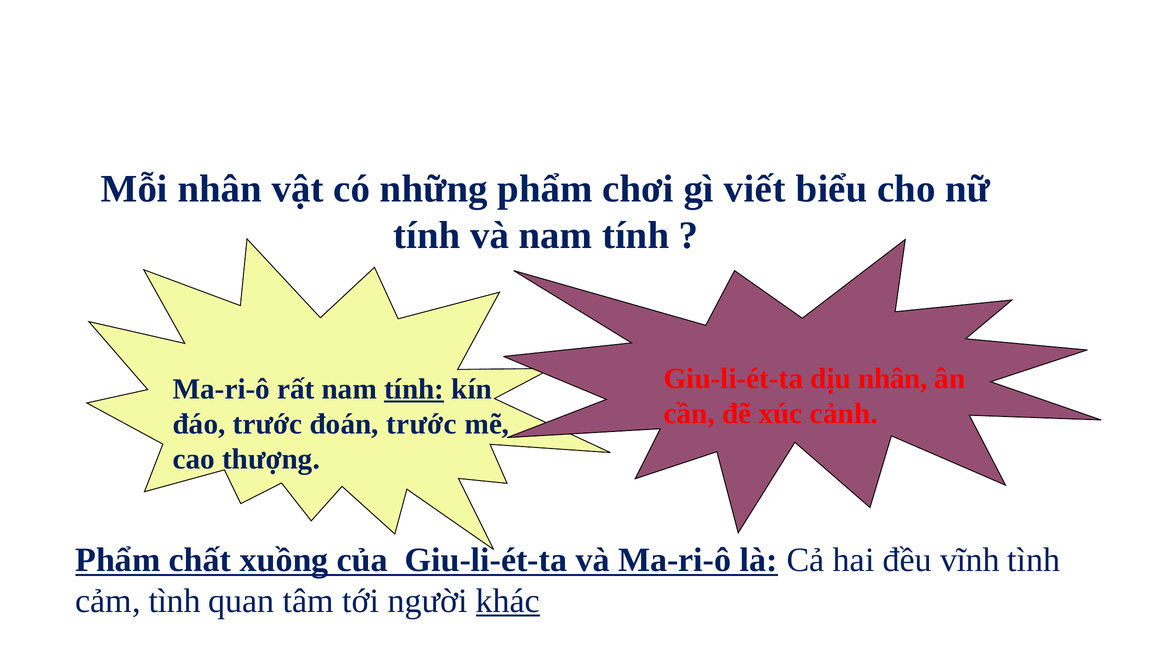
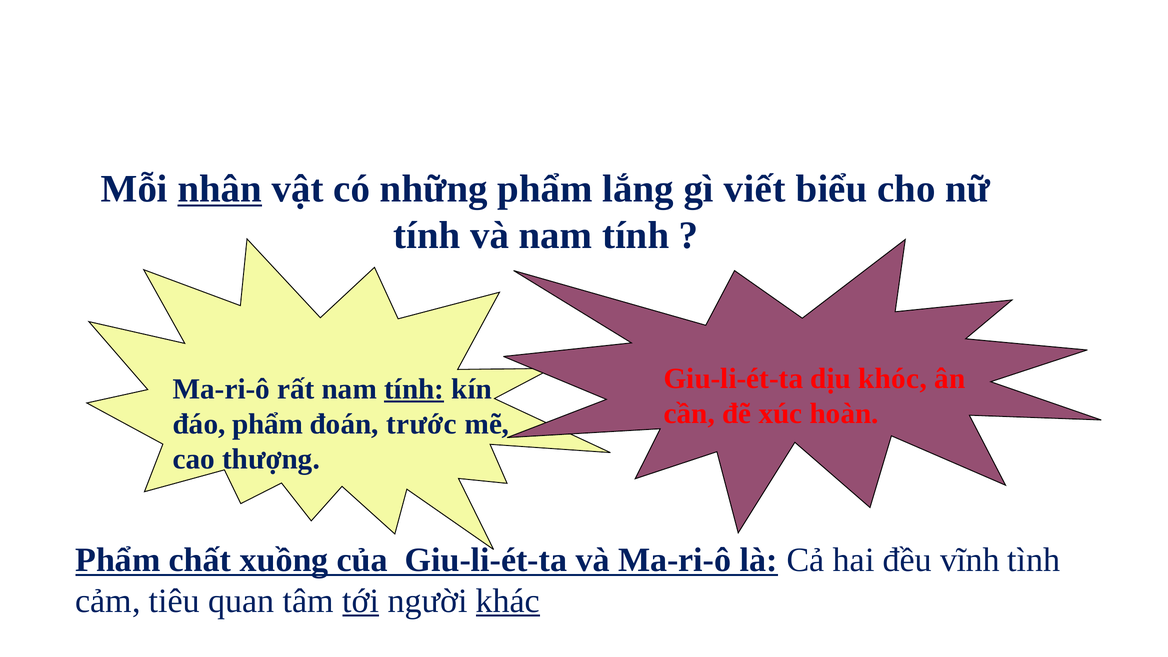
nhân at (220, 189) underline: none -> present
chơi: chơi -> lắng
dịu nhân: nhân -> khóc
cảnh: cảnh -> hoàn
đáo trước: trước -> phẩm
cảm tình: tình -> tiêu
tới underline: none -> present
